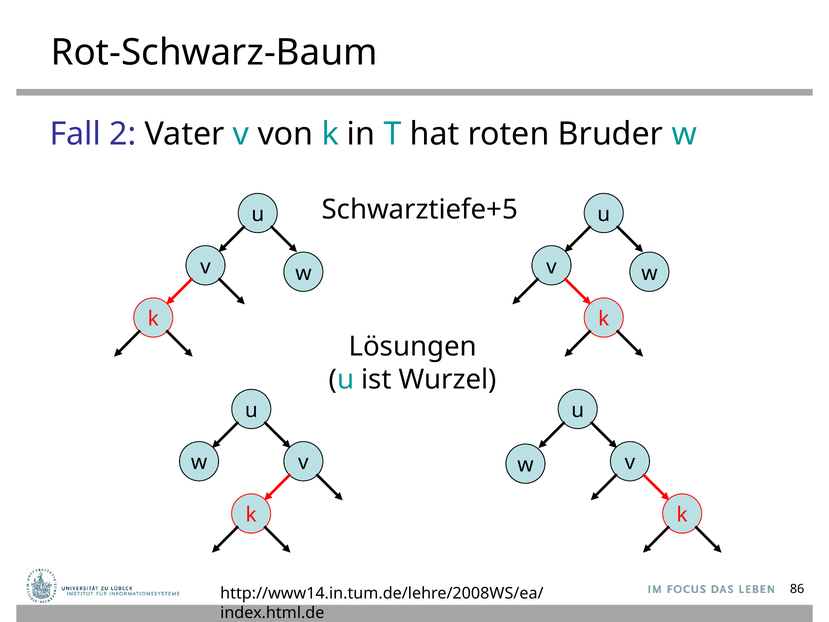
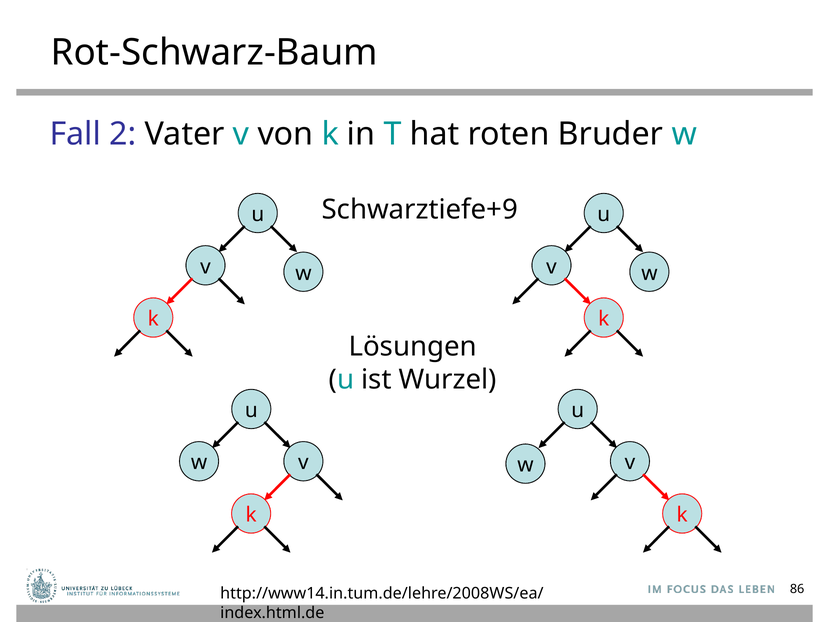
Schwarztiefe+5: Schwarztiefe+5 -> Schwarztiefe+9
